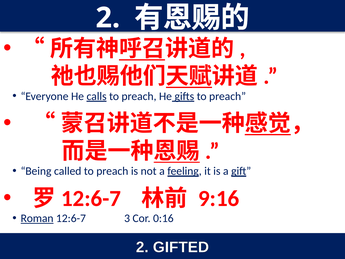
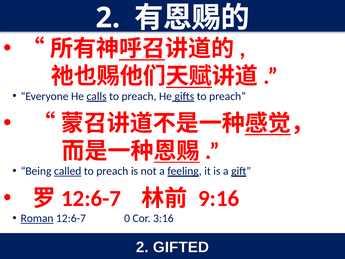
called underline: none -> present
3: 3 -> 0
0:16: 0:16 -> 3:16
